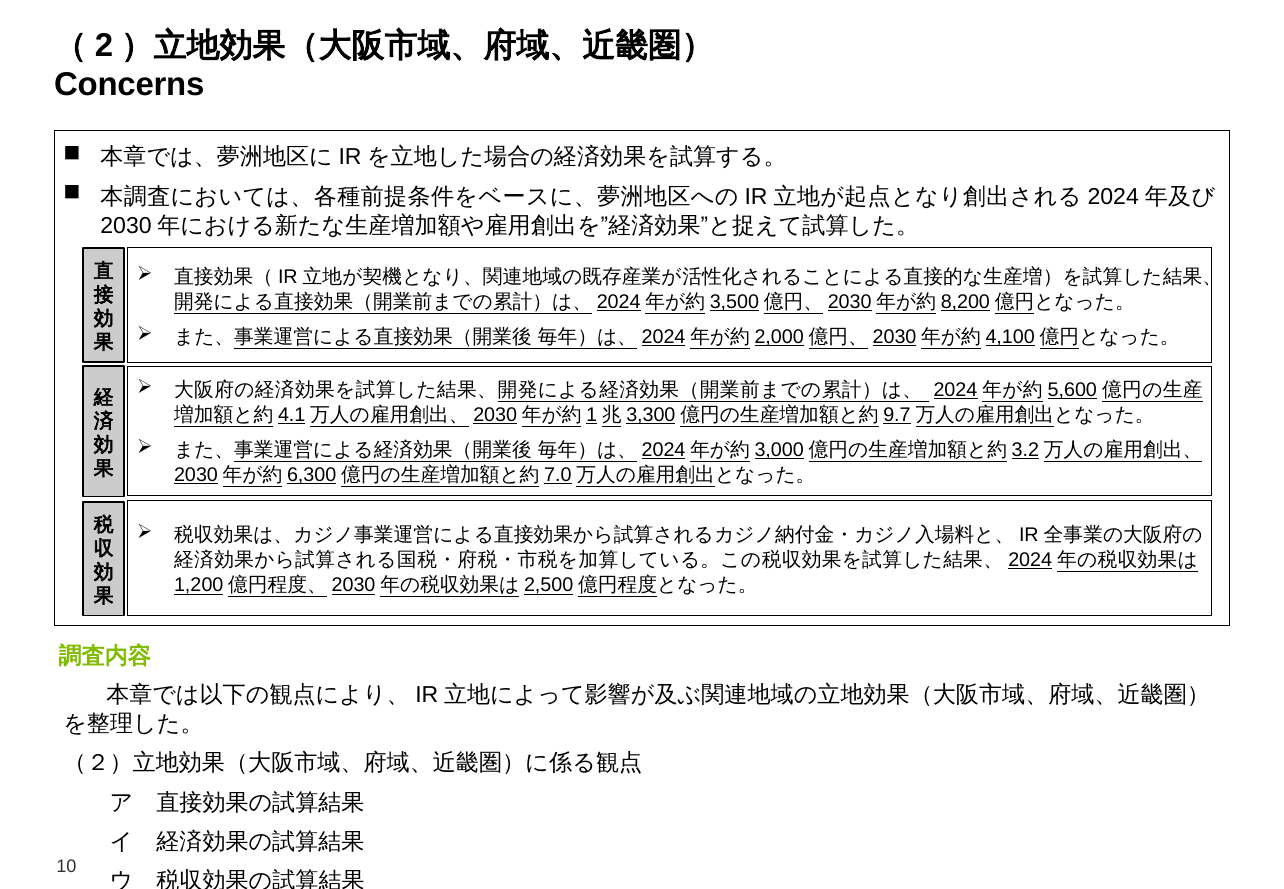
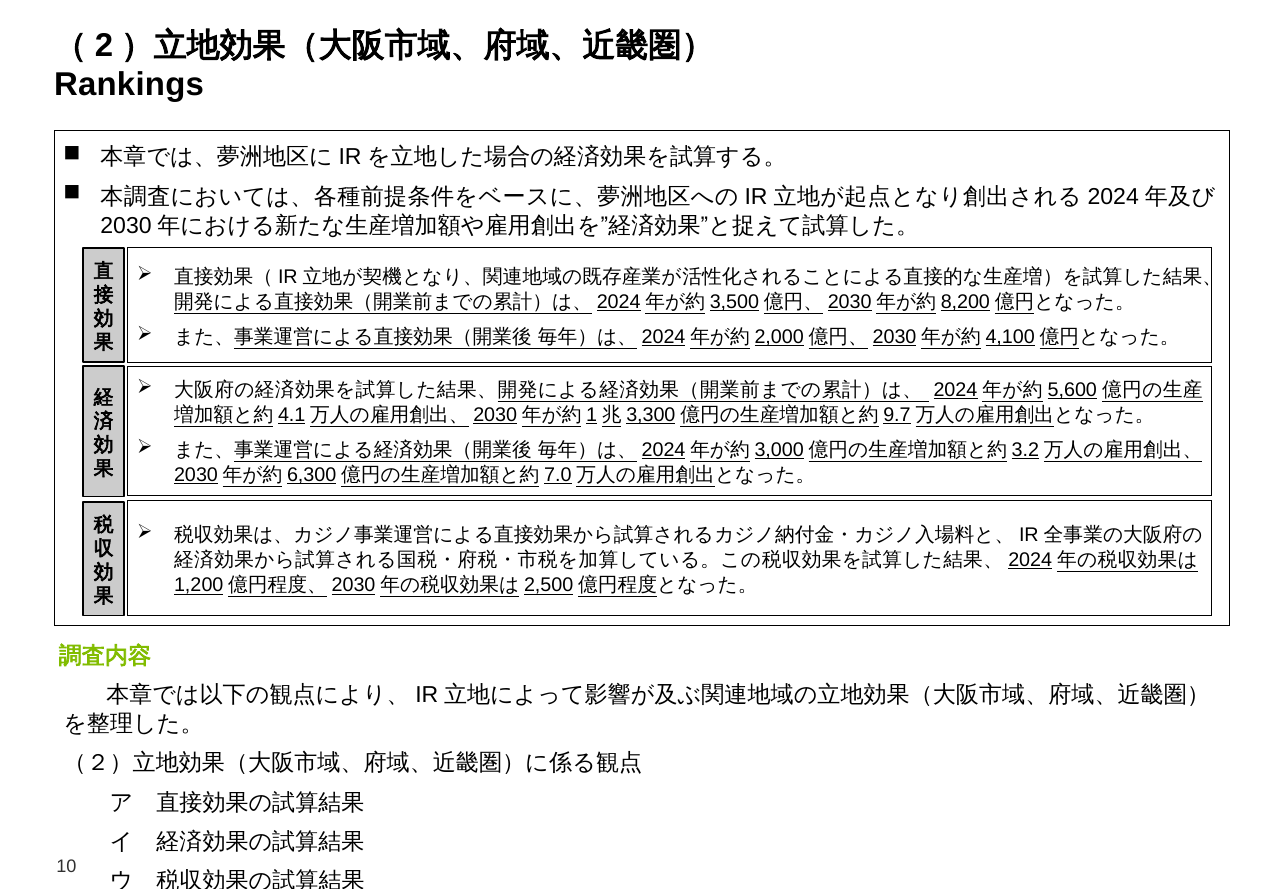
Concerns: Concerns -> Rankings
